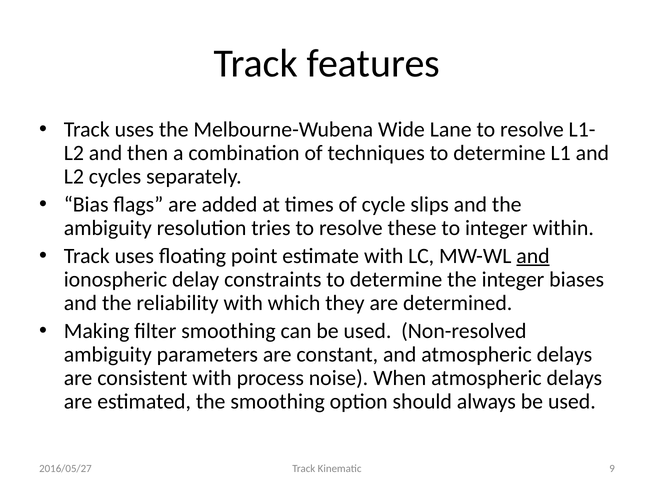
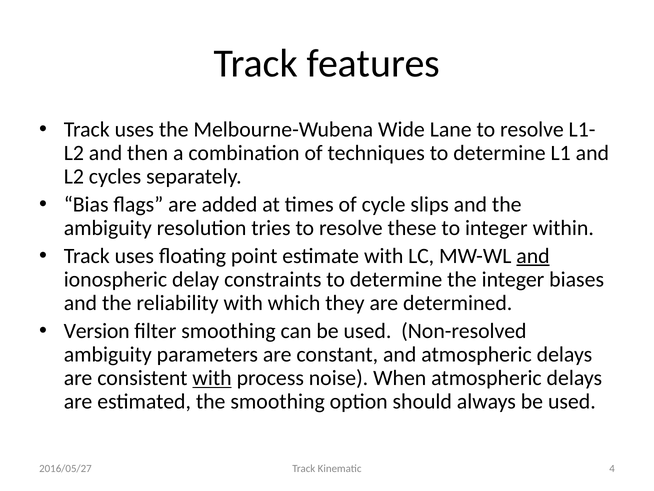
Making: Making -> Version
with at (212, 378) underline: none -> present
9: 9 -> 4
